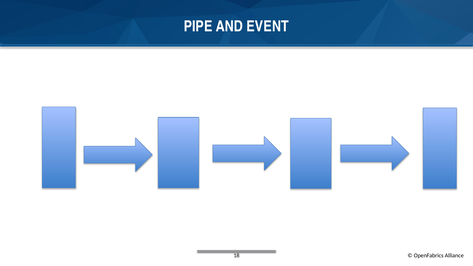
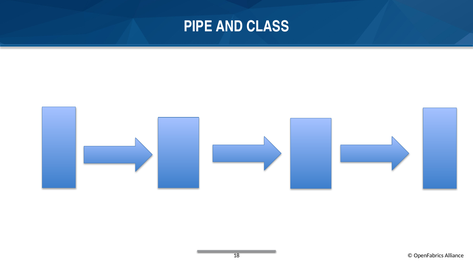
EVENT: EVENT -> CLASS
